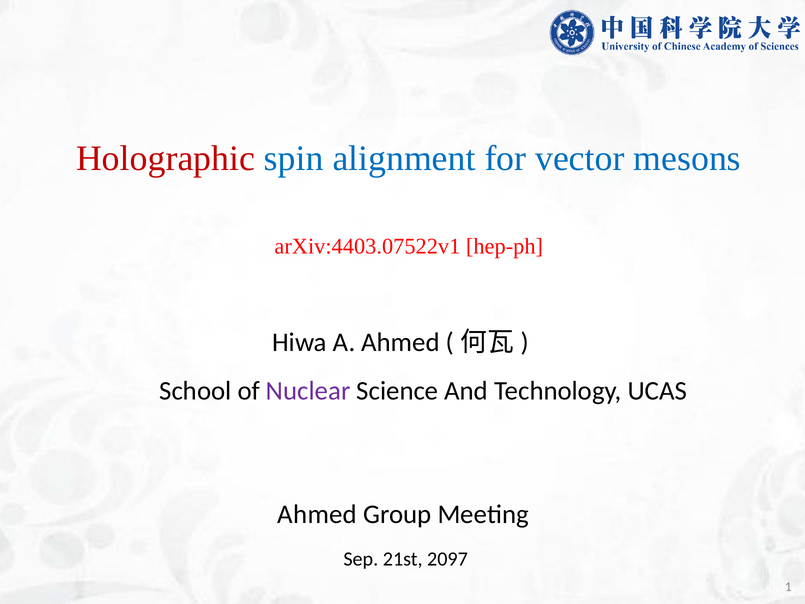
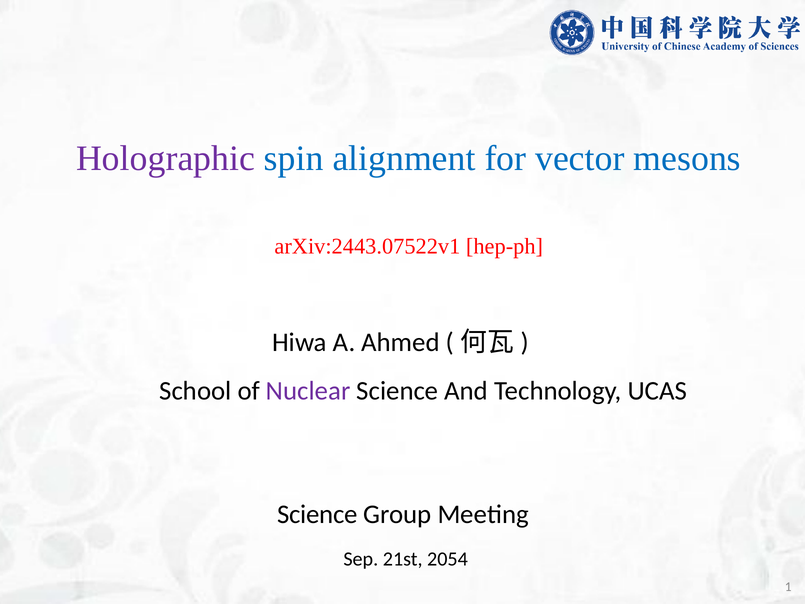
Holographic colour: red -> purple
arXiv:4403.07522v1: arXiv:4403.07522v1 -> arXiv:2443.07522v1
Ahmed at (317, 514): Ahmed -> Science
2097: 2097 -> 2054
